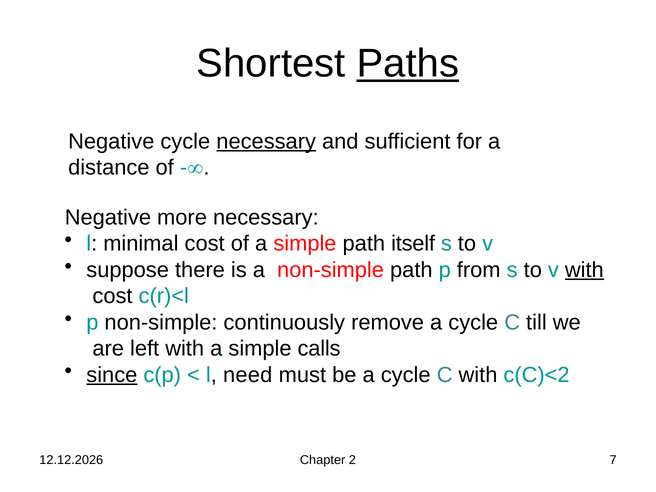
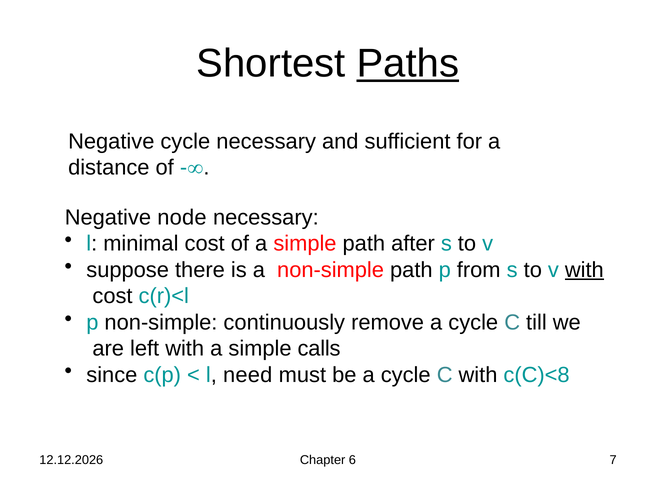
necessary at (266, 141) underline: present -> none
more: more -> node
itself: itself -> after
since underline: present -> none
c(C)<2: c(C)<2 -> c(C)<8
2: 2 -> 6
